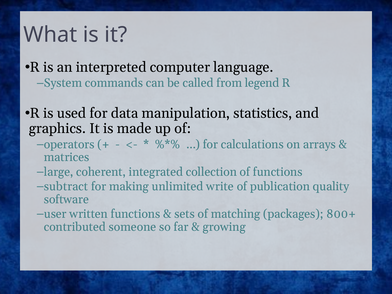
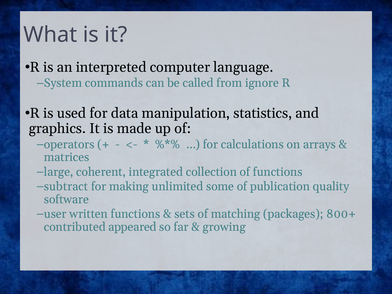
legend: legend -> ignore
write: write -> some
someone: someone -> appeared
